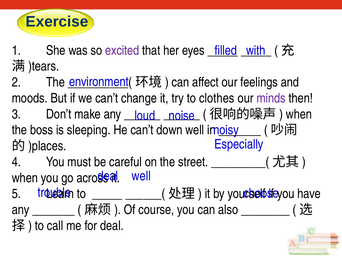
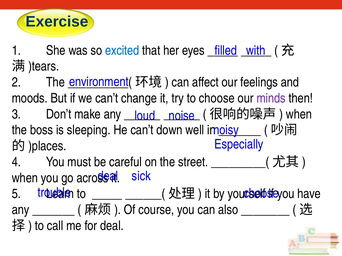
excited colour: purple -> blue
to clothes: clothes -> choose
well at (141, 176): well -> sick
